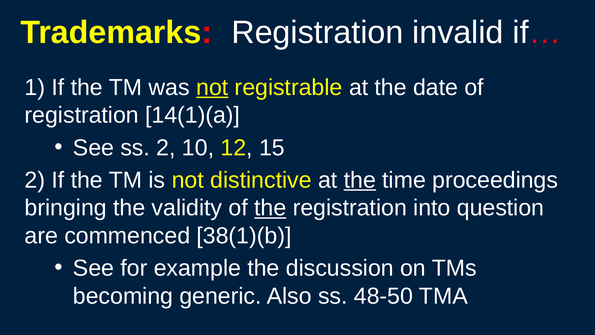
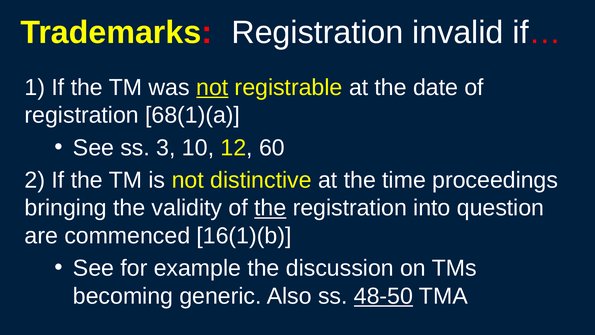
14(1)(a: 14(1)(a -> 68(1)(a
ss 2: 2 -> 3
15: 15 -> 60
the at (360, 180) underline: present -> none
38(1)(b: 38(1)(b -> 16(1)(b
48-50 underline: none -> present
